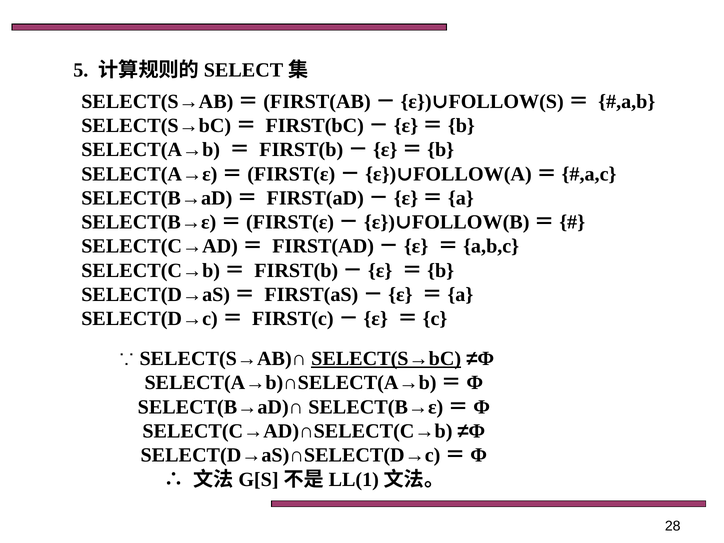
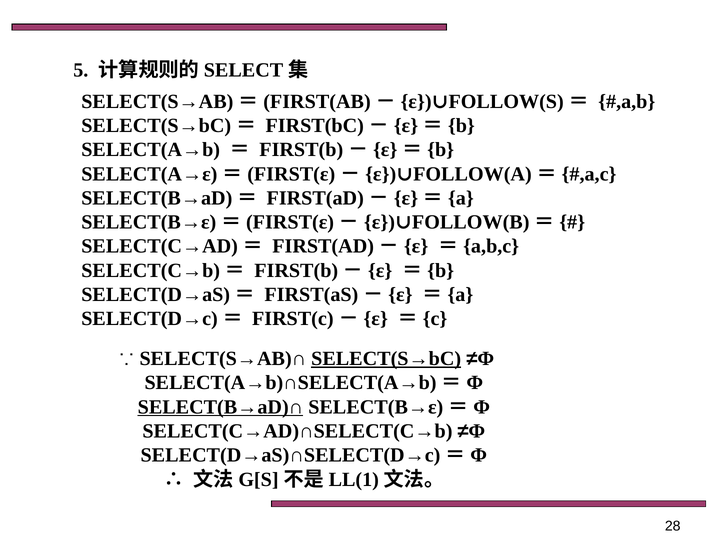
SELECT(B→aD)∩ underline: none -> present
